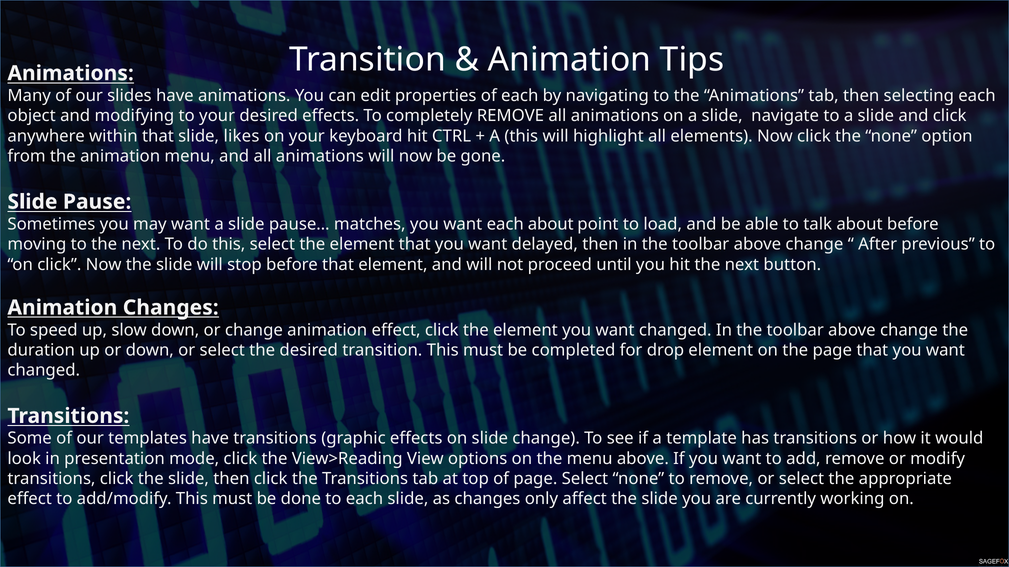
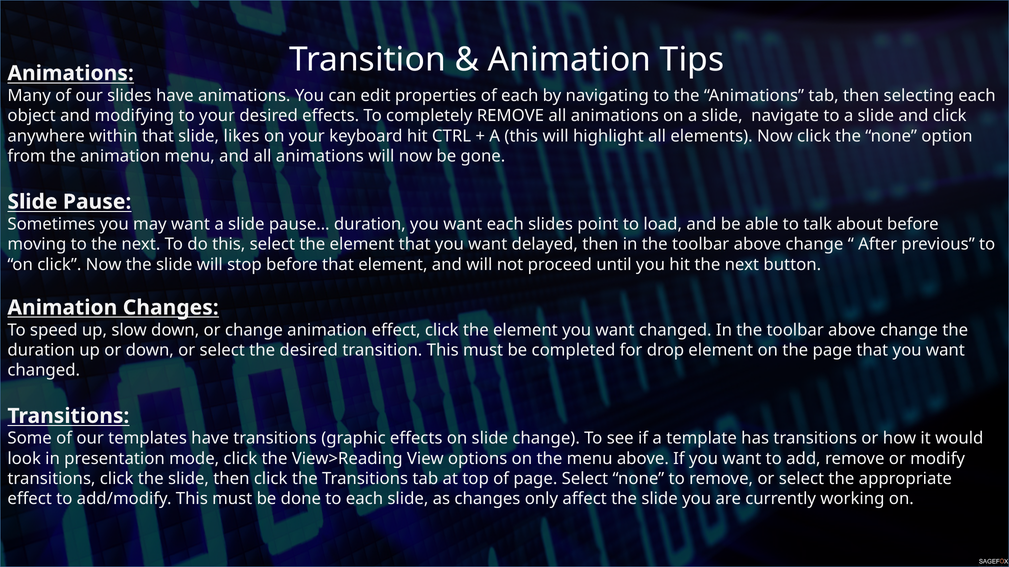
pause… matches: matches -> duration
each about: about -> slides
